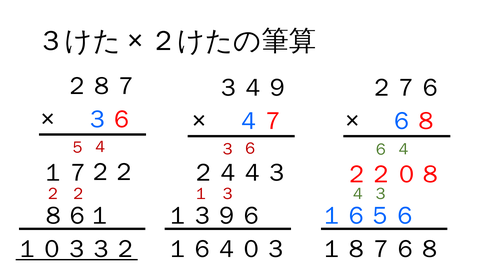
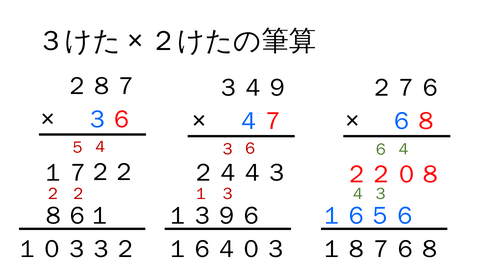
１０３３２ underline: present -> none
